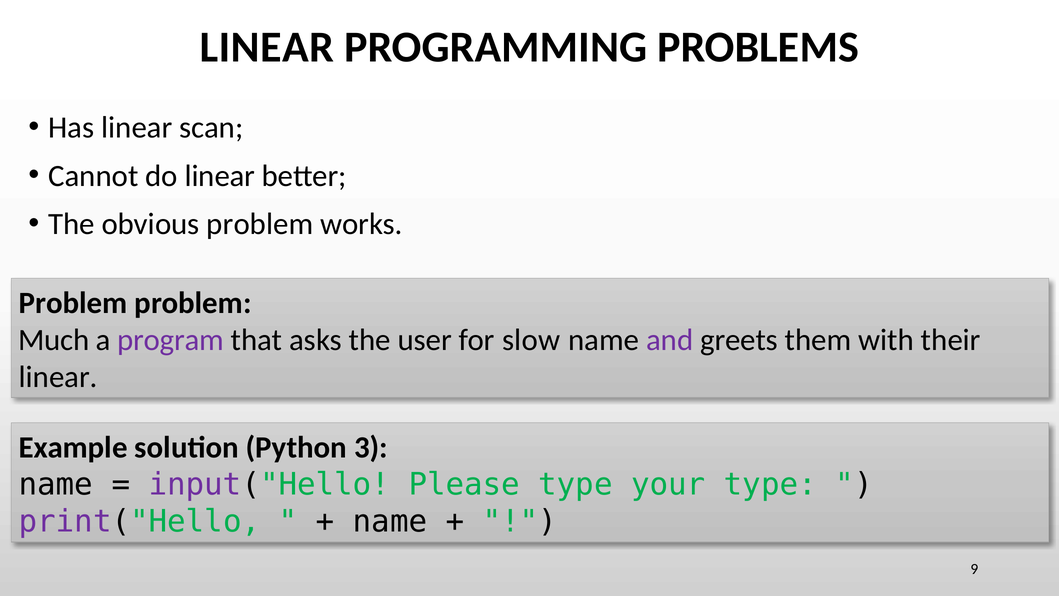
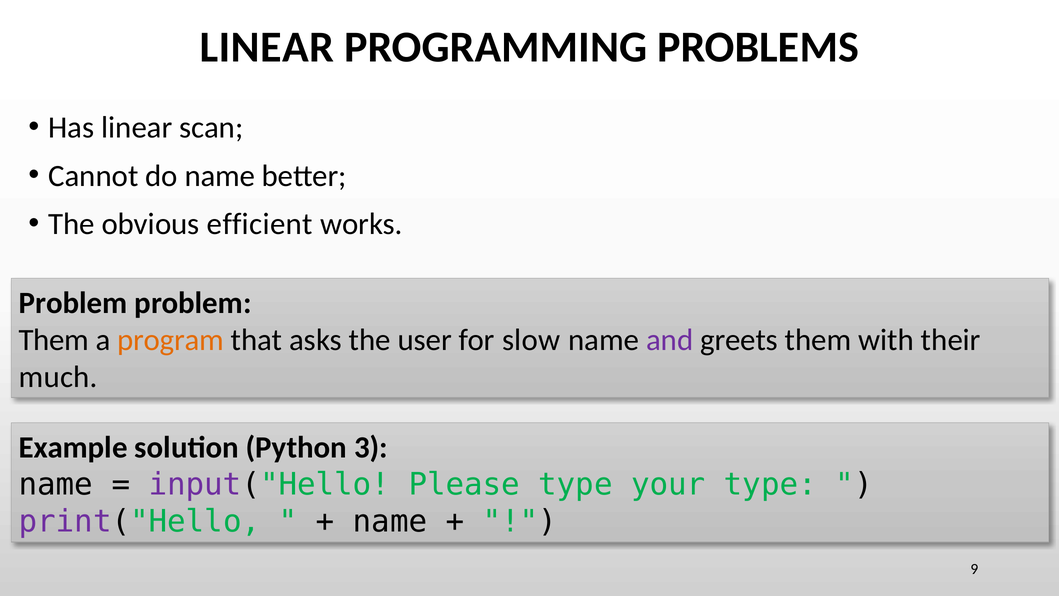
do linear: linear -> name
obvious problem: problem -> efficient
Much at (54, 340): Much -> Them
program colour: purple -> orange
linear at (58, 377): linear -> much
